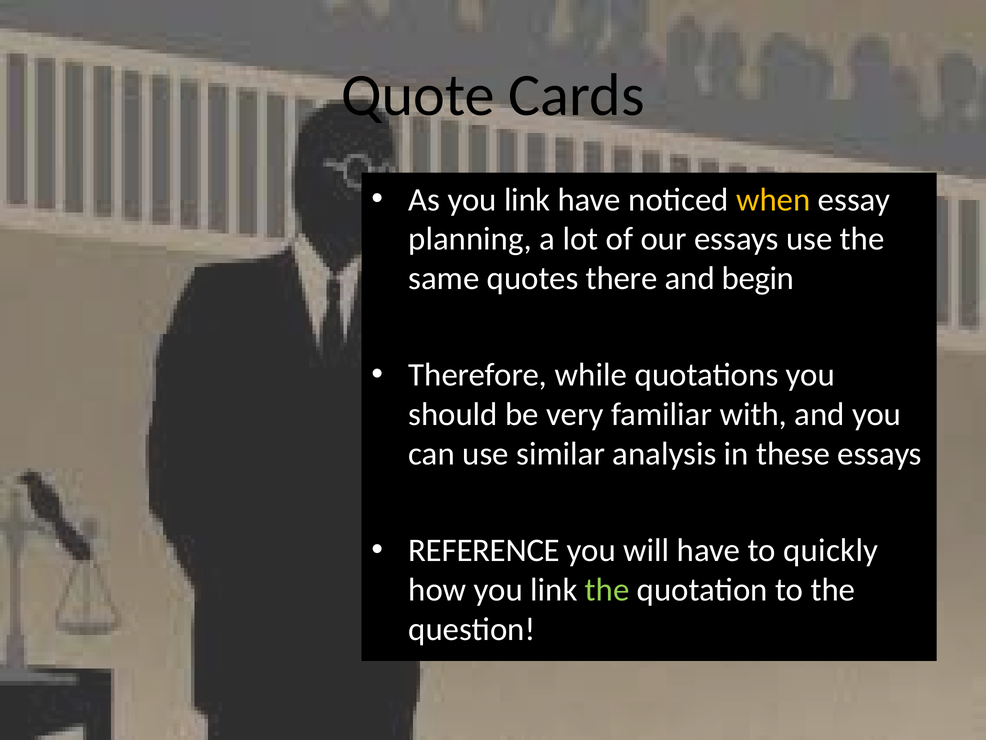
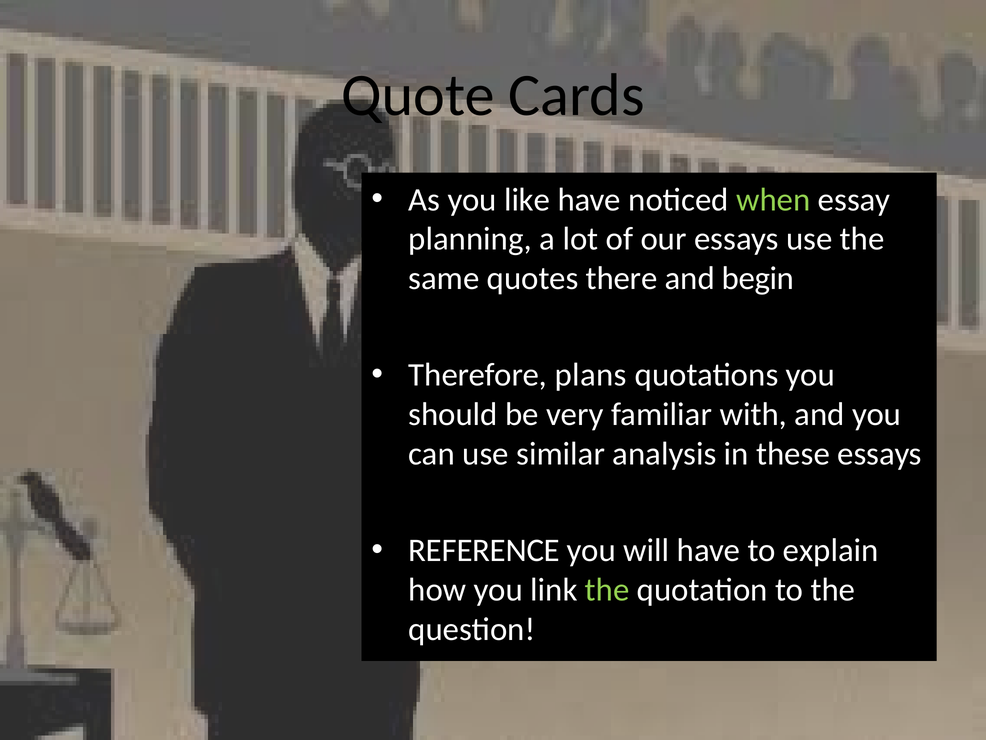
As you link: link -> like
when colour: yellow -> light green
while: while -> plans
quickly: quickly -> explain
